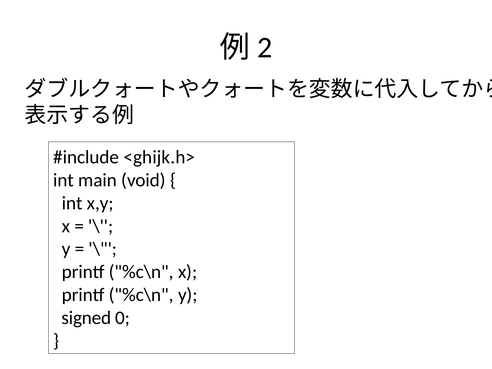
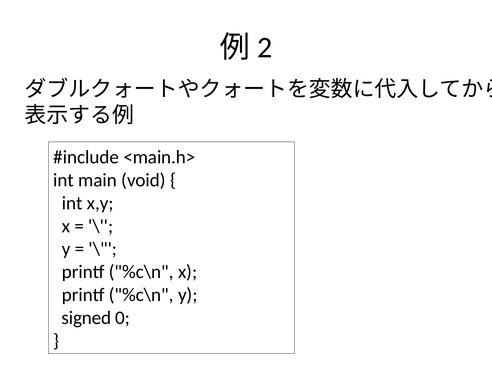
<ghijk.h>: <ghijk.h> -> <main.h>
